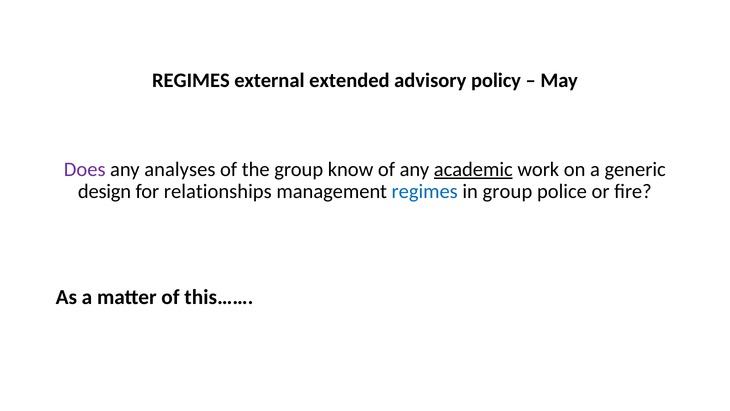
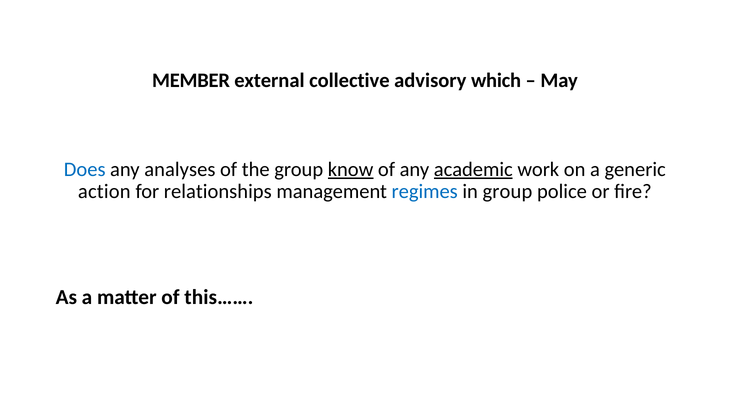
REGIMES at (191, 80): REGIMES -> MEMBER
extended: extended -> collective
policy: policy -> which
Does colour: purple -> blue
know underline: none -> present
design: design -> action
